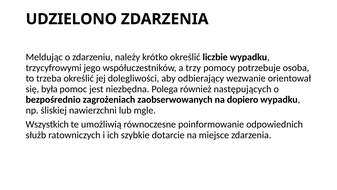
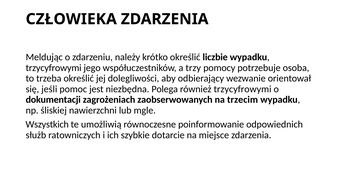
UDZIELONO: UDZIELONO -> CZŁOWIEKA
była: była -> jeśli
również następujących: następujących -> trzycyfrowymi
bezpośrednio: bezpośrednio -> dokumentacji
dopiero: dopiero -> trzecim
